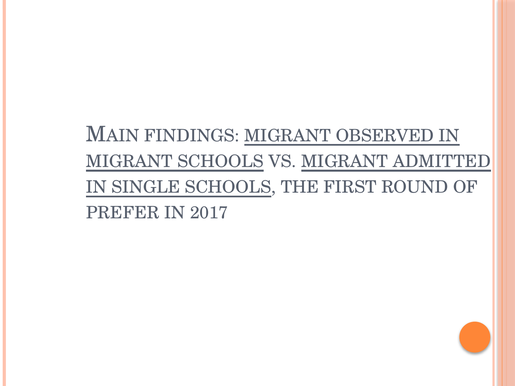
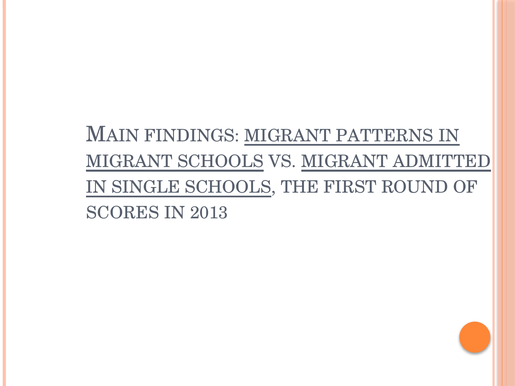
OBSERVED: OBSERVED -> PATTERNS
PREFER: PREFER -> SCORES
2017: 2017 -> 2013
